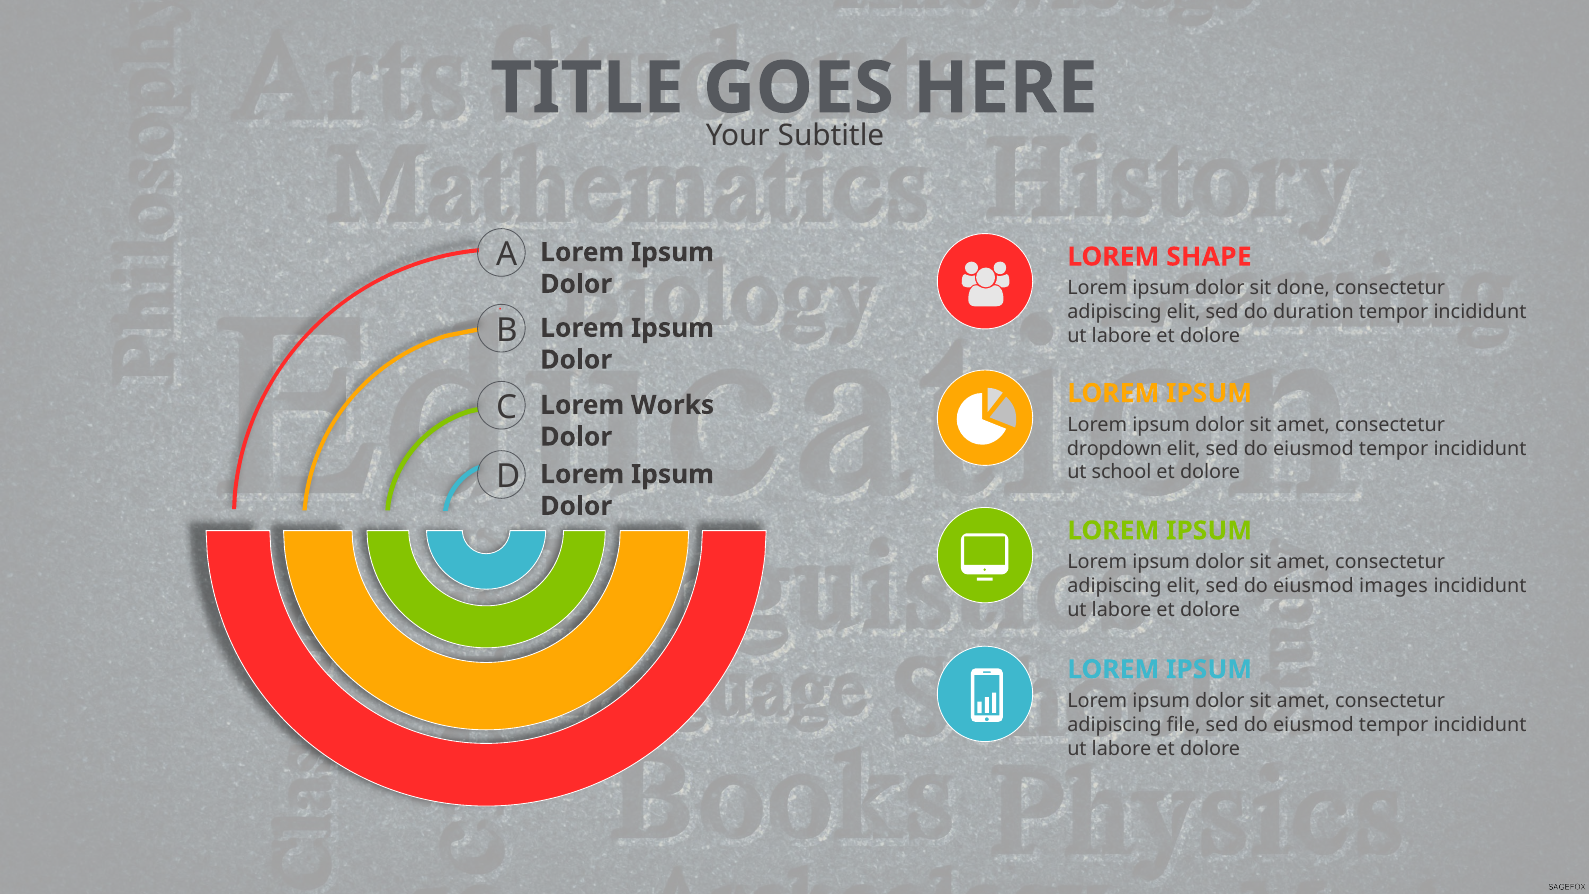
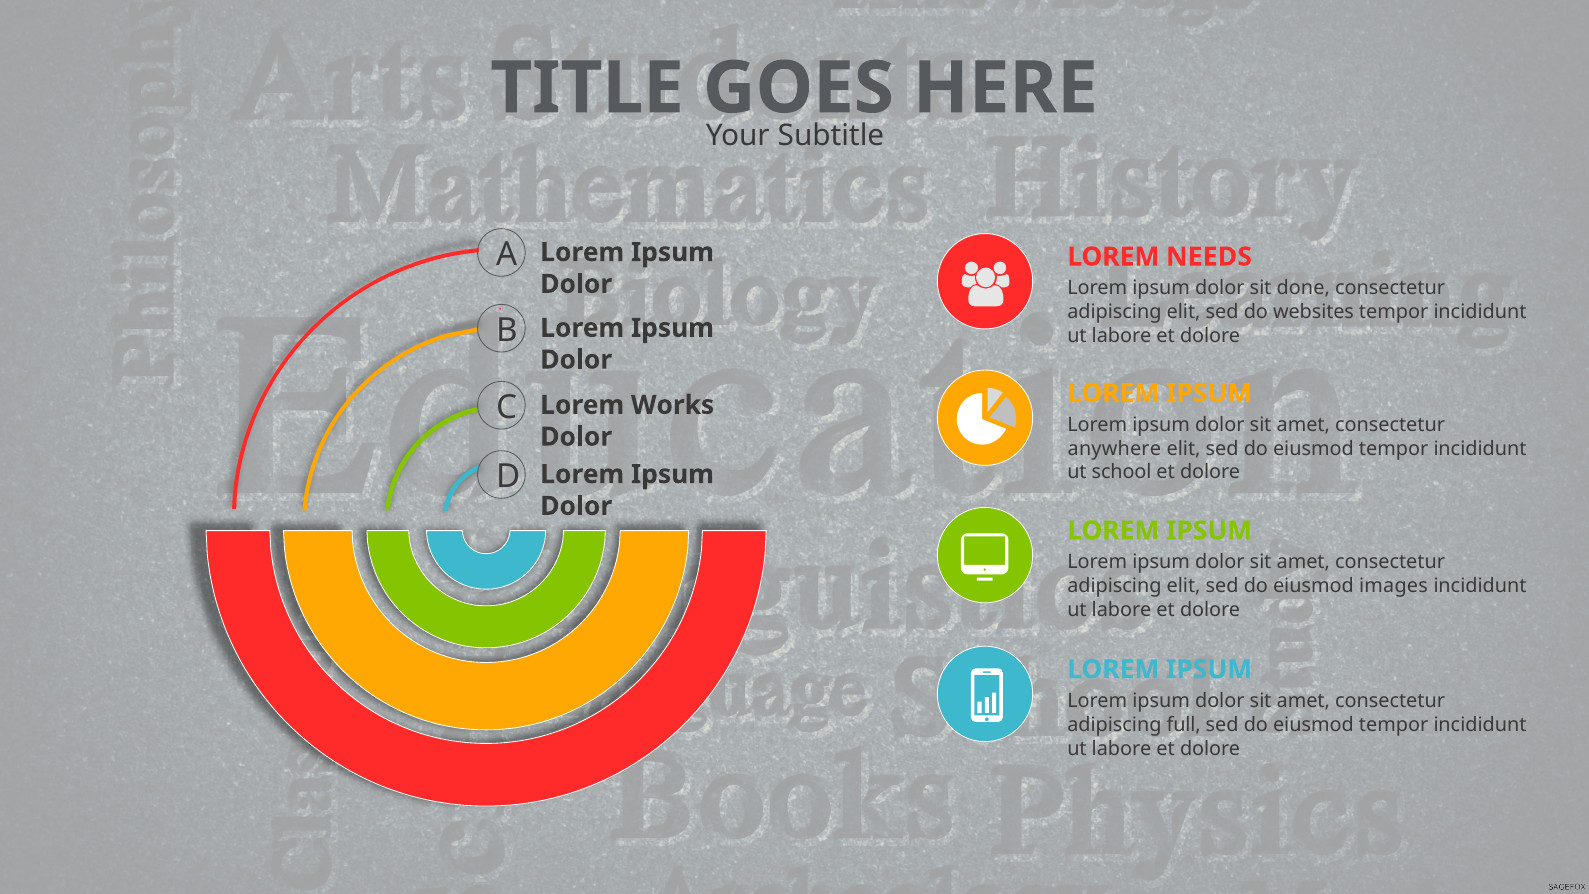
SHAPE: SHAPE -> NEEDS
duration: duration -> websites
dropdown: dropdown -> anywhere
file: file -> full
